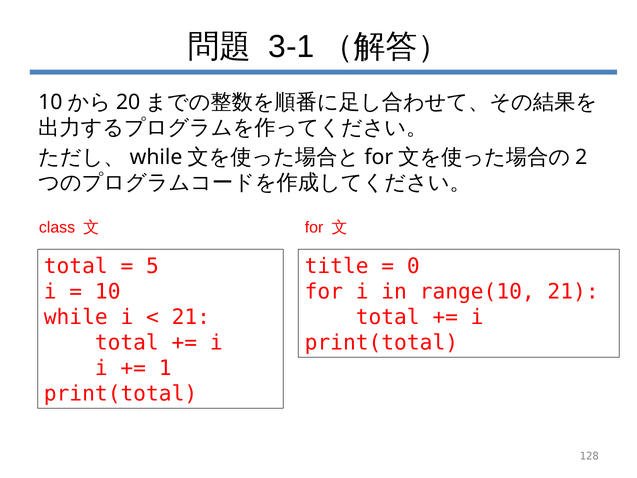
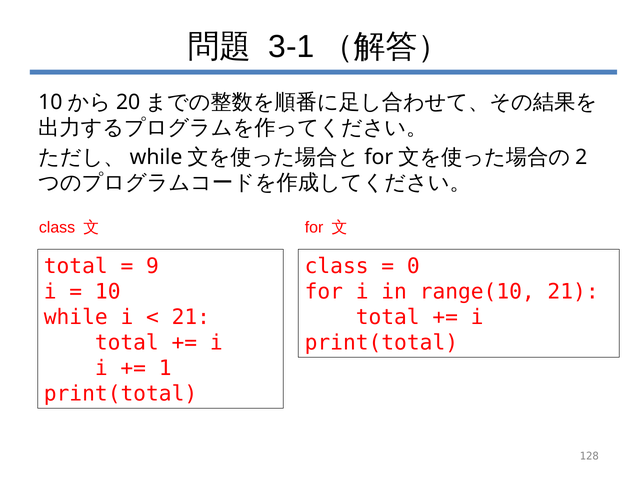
5: 5 -> 9
title at (337, 266): title -> class
